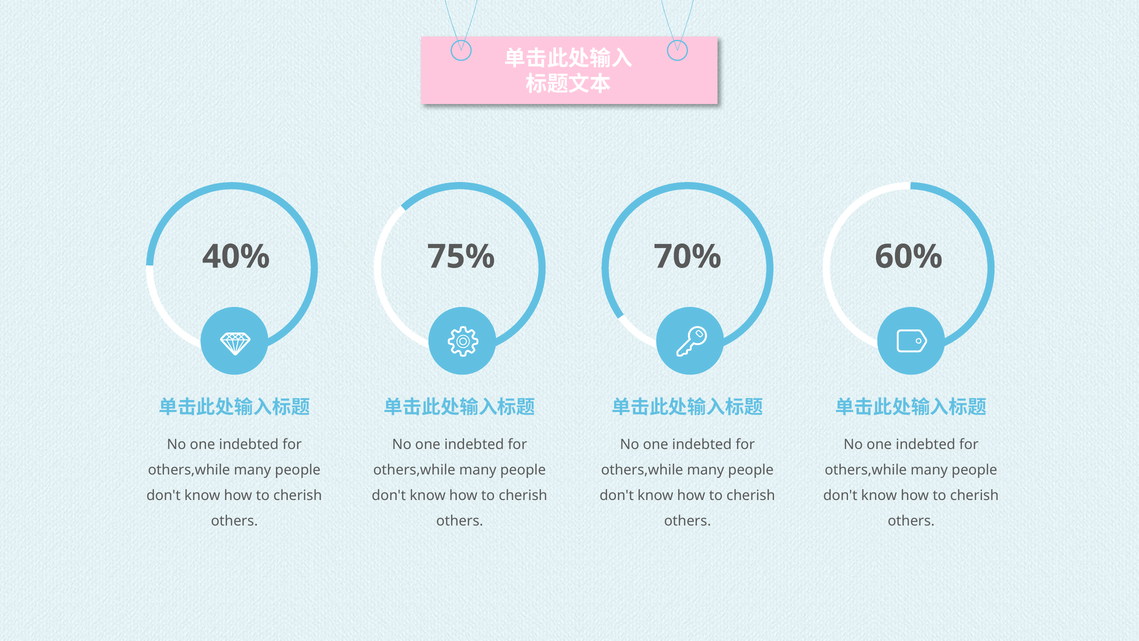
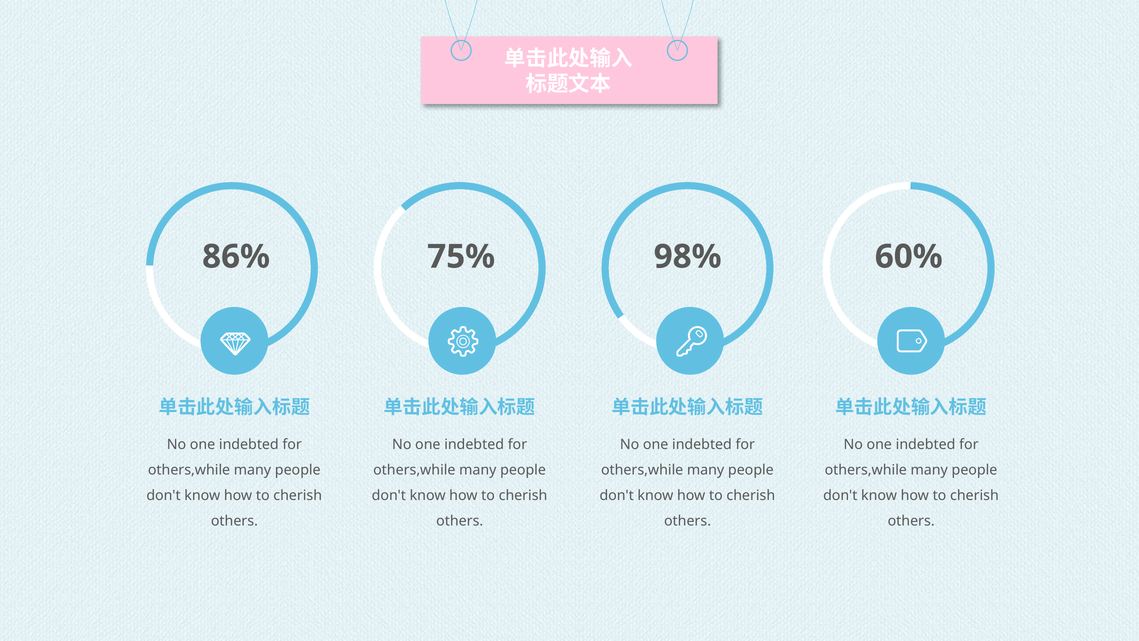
40%: 40% -> 86%
70%: 70% -> 98%
